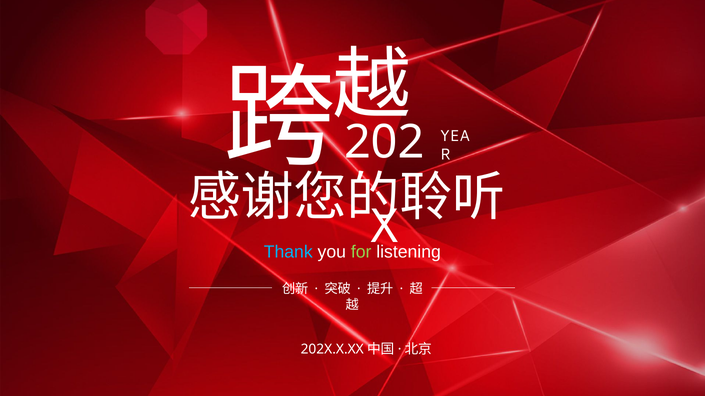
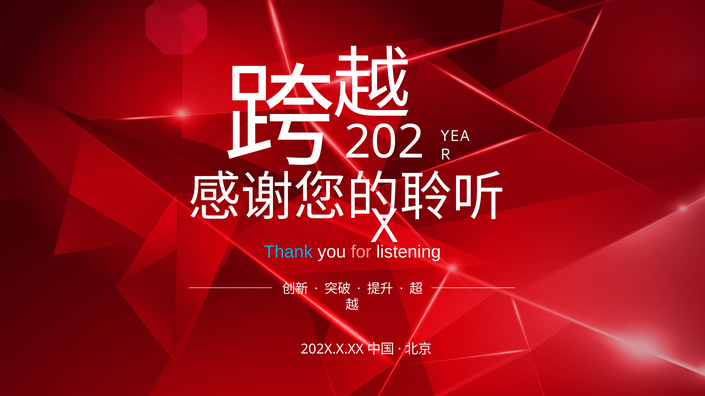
for colour: light green -> pink
